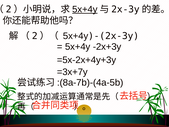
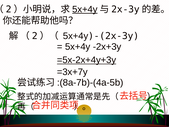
=5x-2x+4y+3y underline: none -> present
